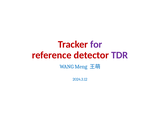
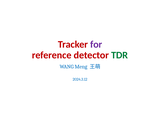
TDR colour: purple -> green
